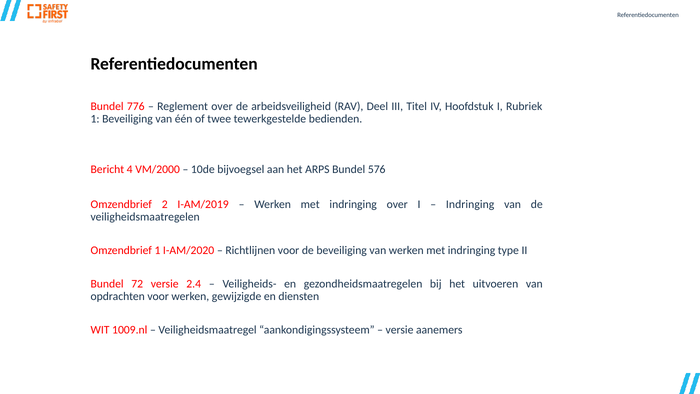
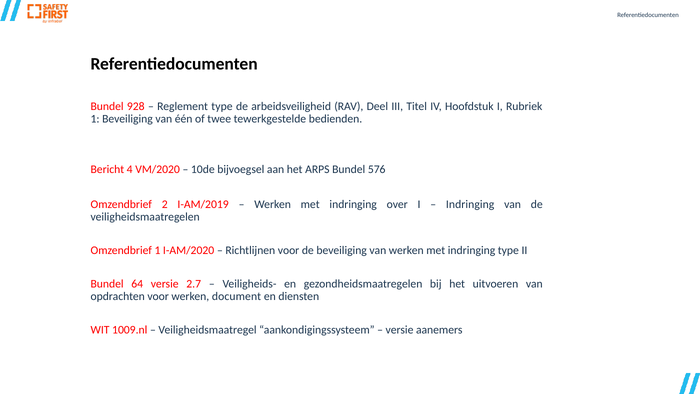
776: 776 -> 928
Reglement over: over -> type
VM/2000: VM/2000 -> VM/2020
72: 72 -> 64
2.4: 2.4 -> 2.7
gewijzigde: gewijzigde -> document
